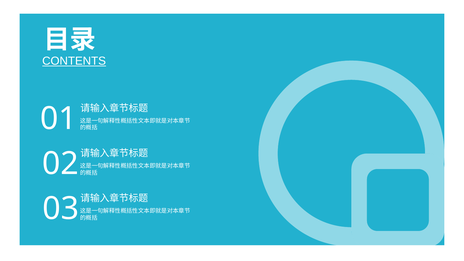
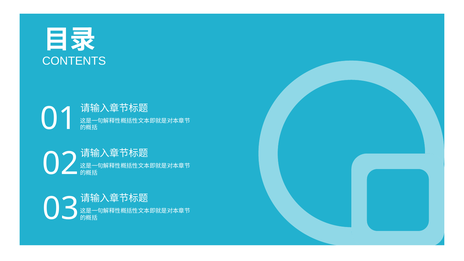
CONTENTS underline: present -> none
